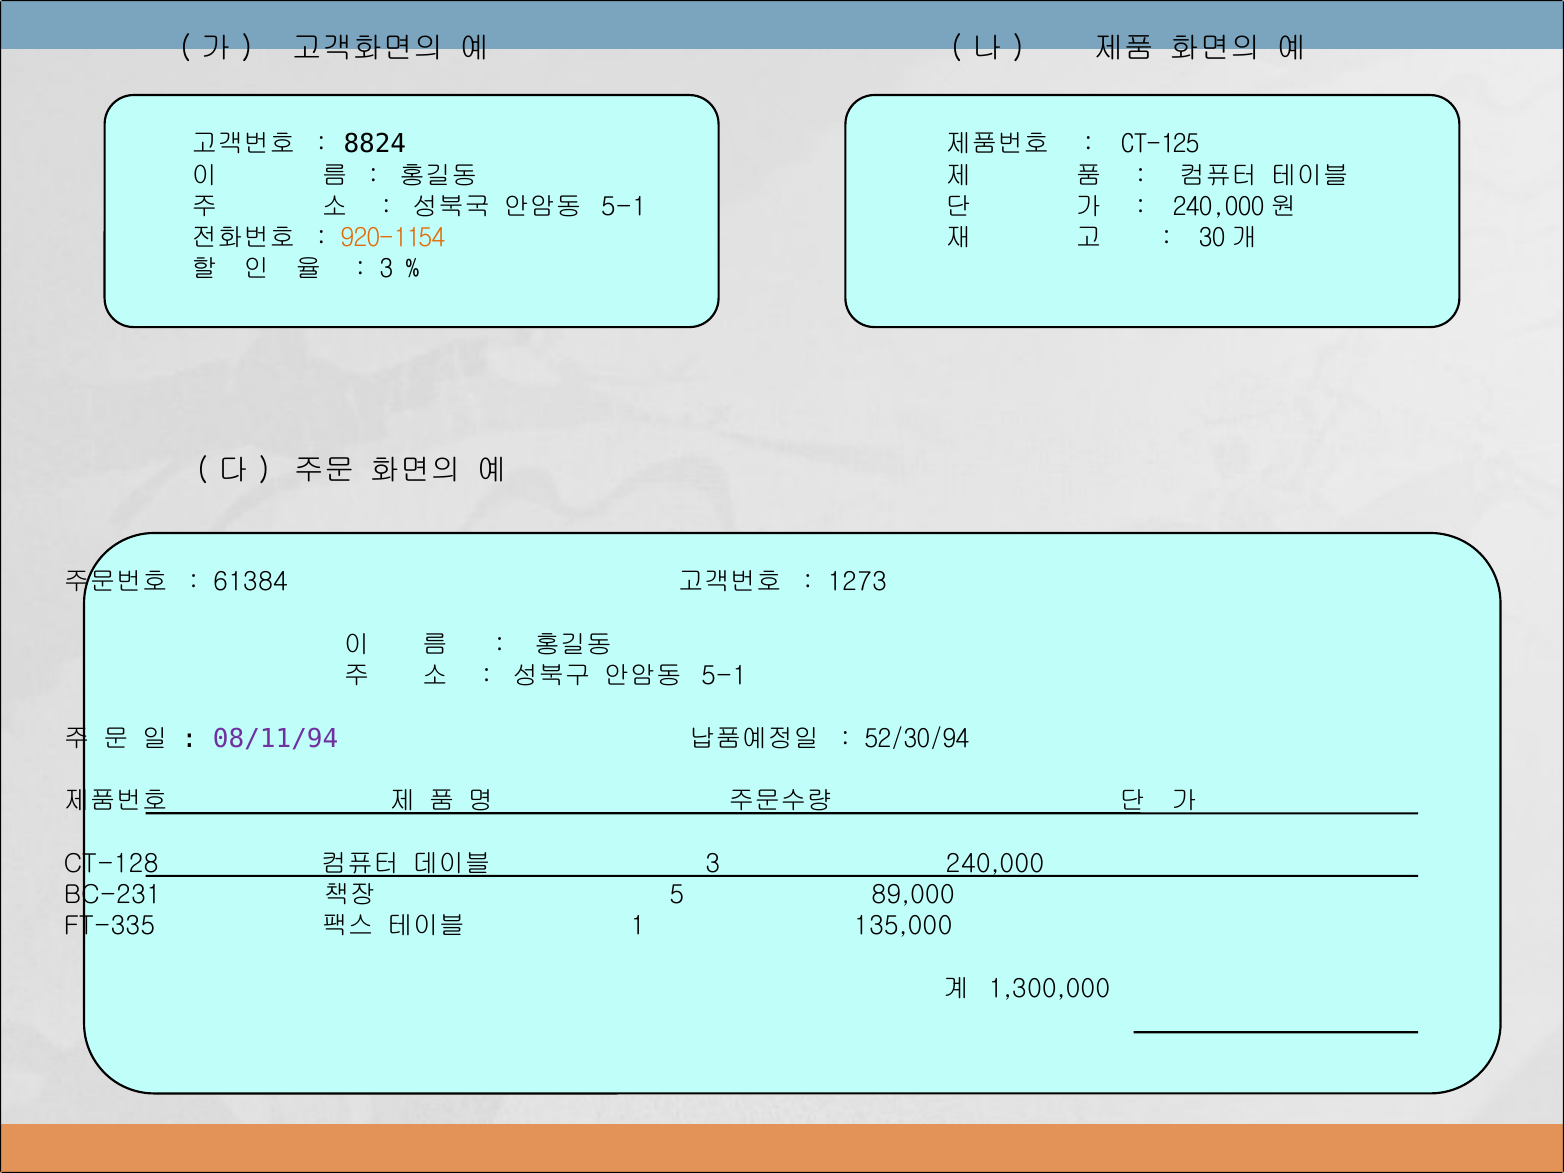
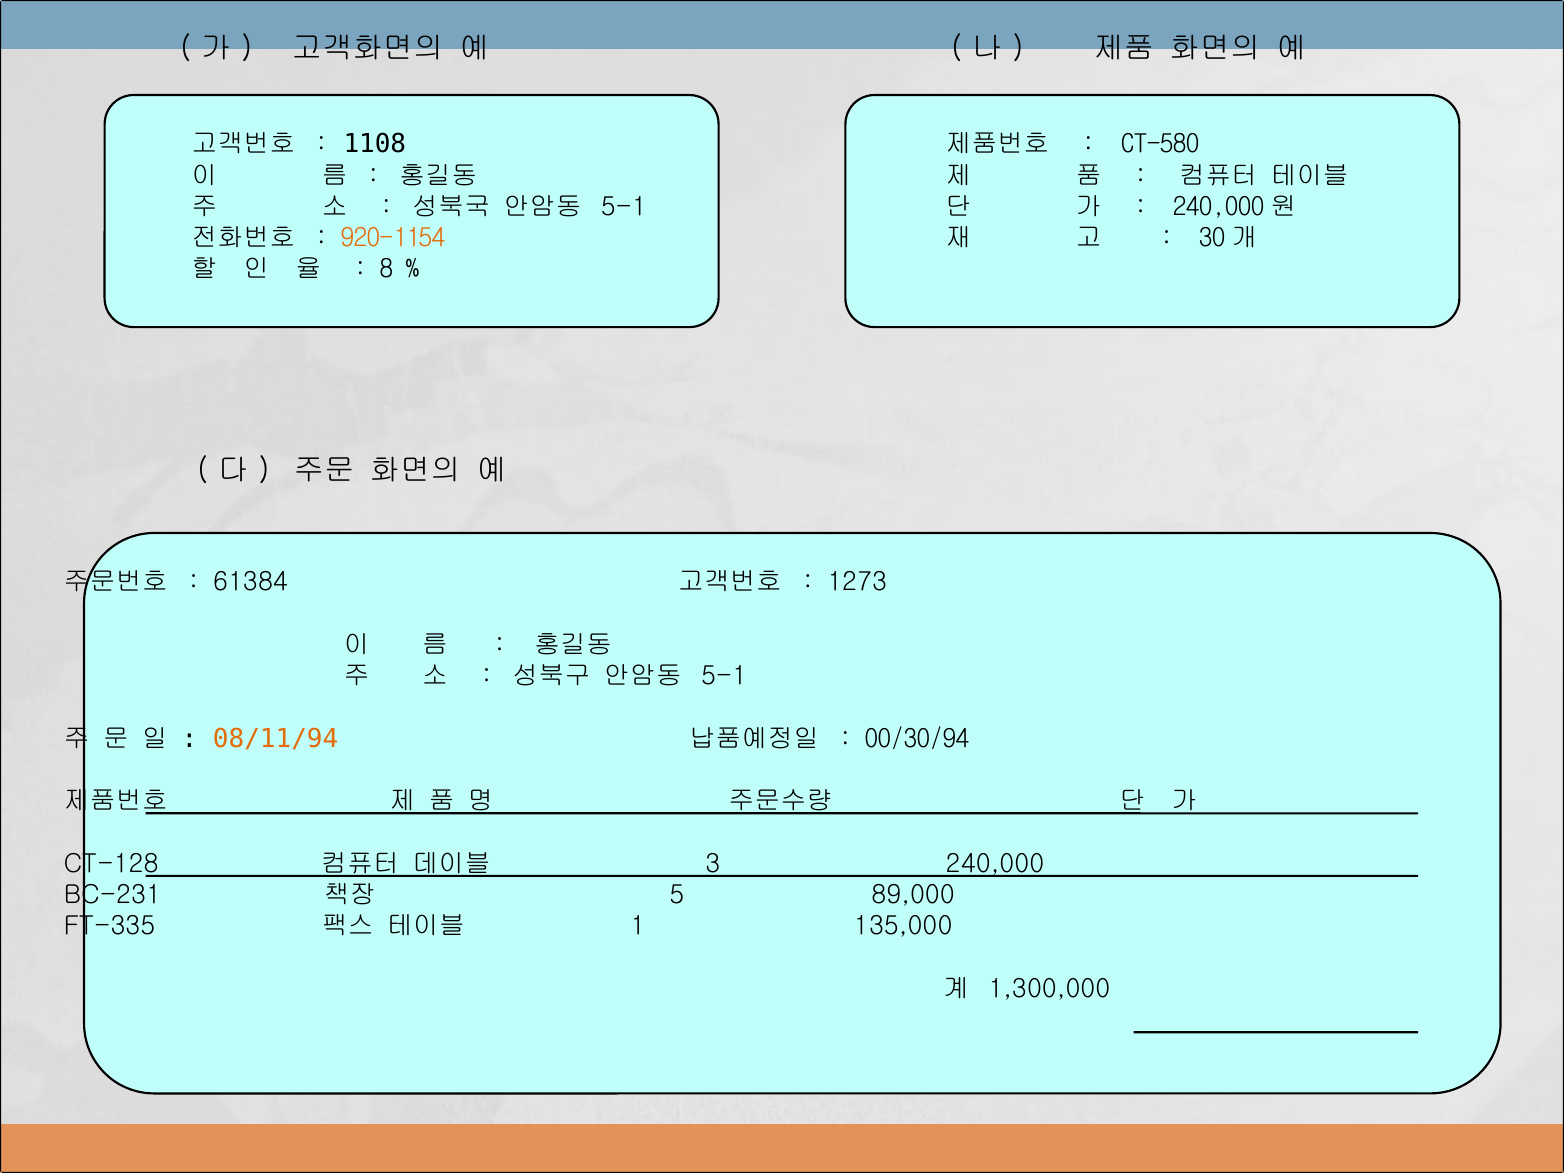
8824: 8824 -> 1108
CT-125: CT-125 -> CT-580
3 at (386, 269): 3 -> 8
08/11/94 colour: purple -> orange
52/30/94: 52/30/94 -> 00/30/94
